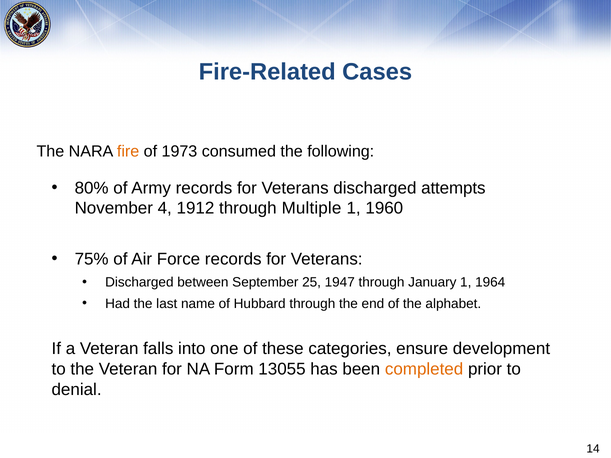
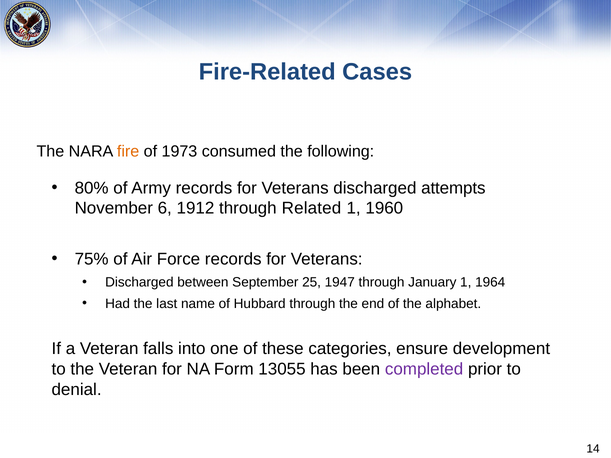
4: 4 -> 6
Multiple: Multiple -> Related
completed colour: orange -> purple
